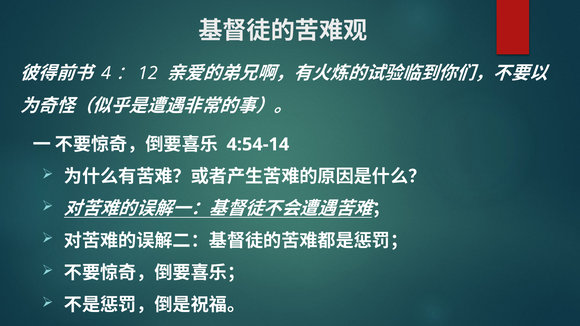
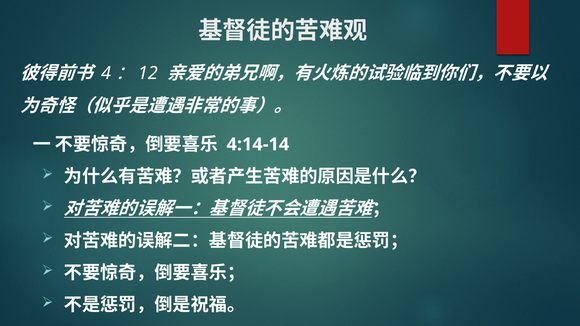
4:54-14: 4:54-14 -> 4:14-14
